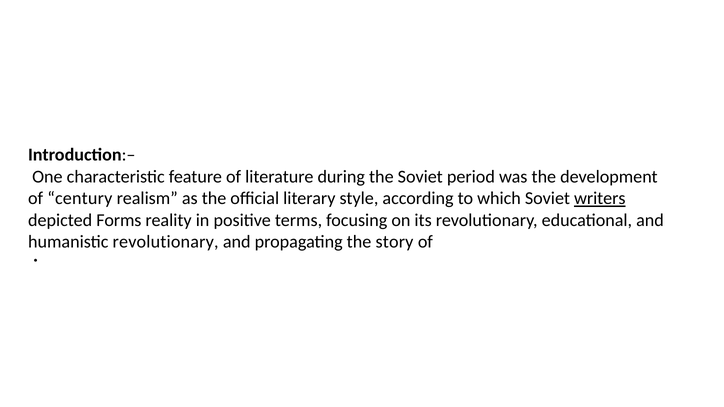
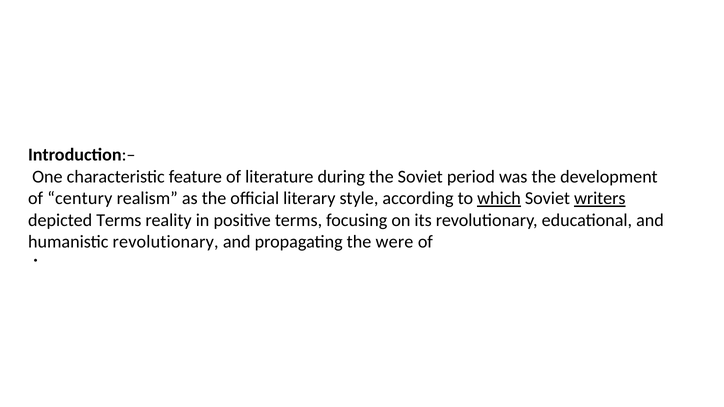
which underline: none -> present
depicted Forms: Forms -> Terms
story: story -> were
